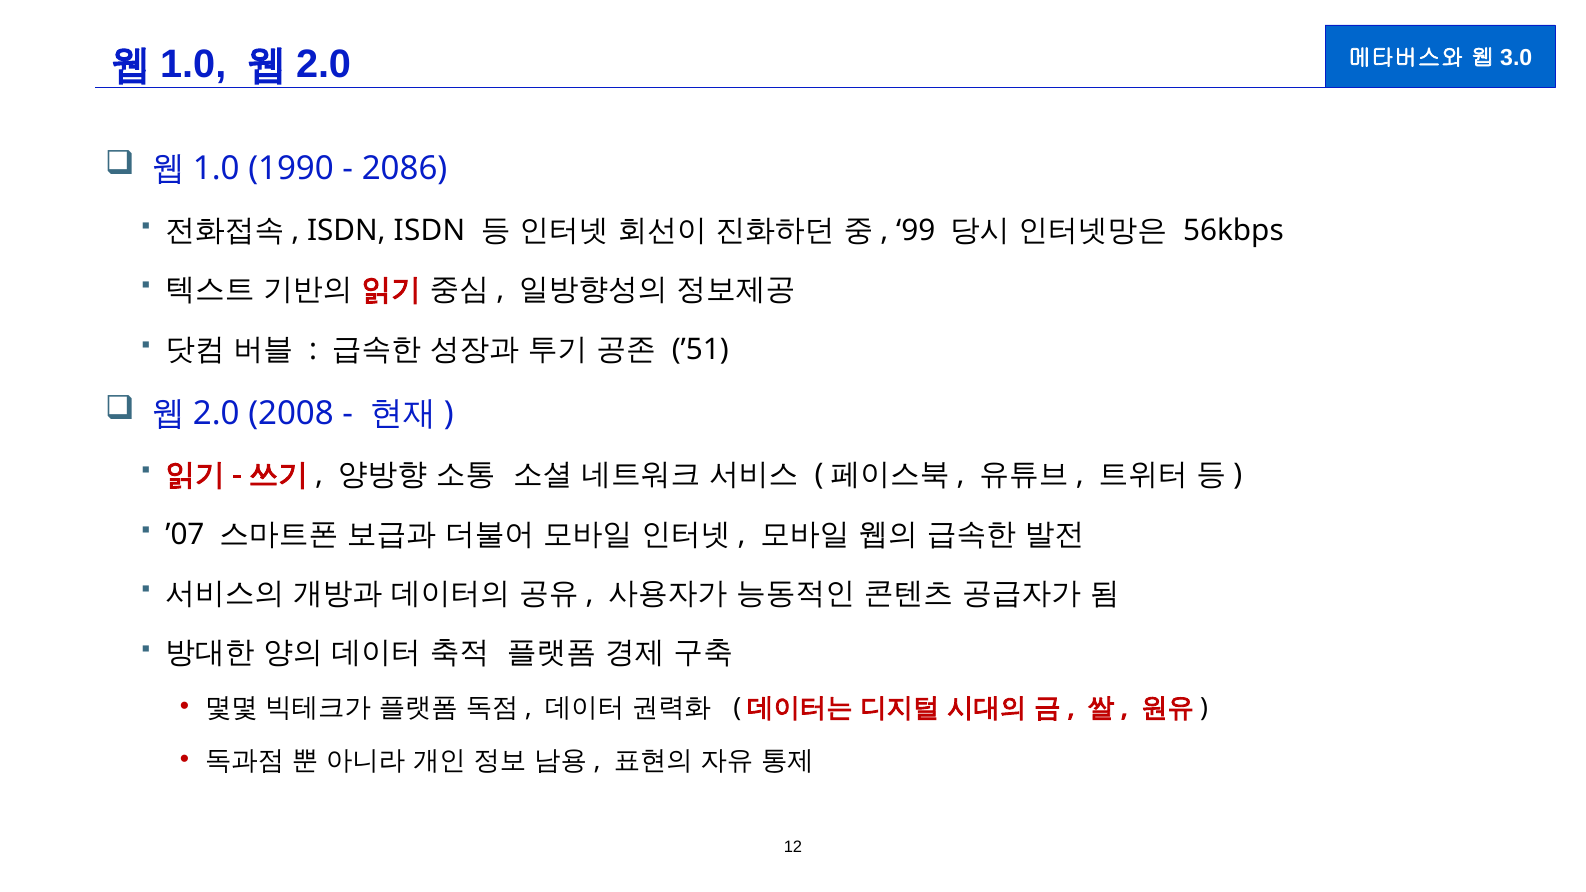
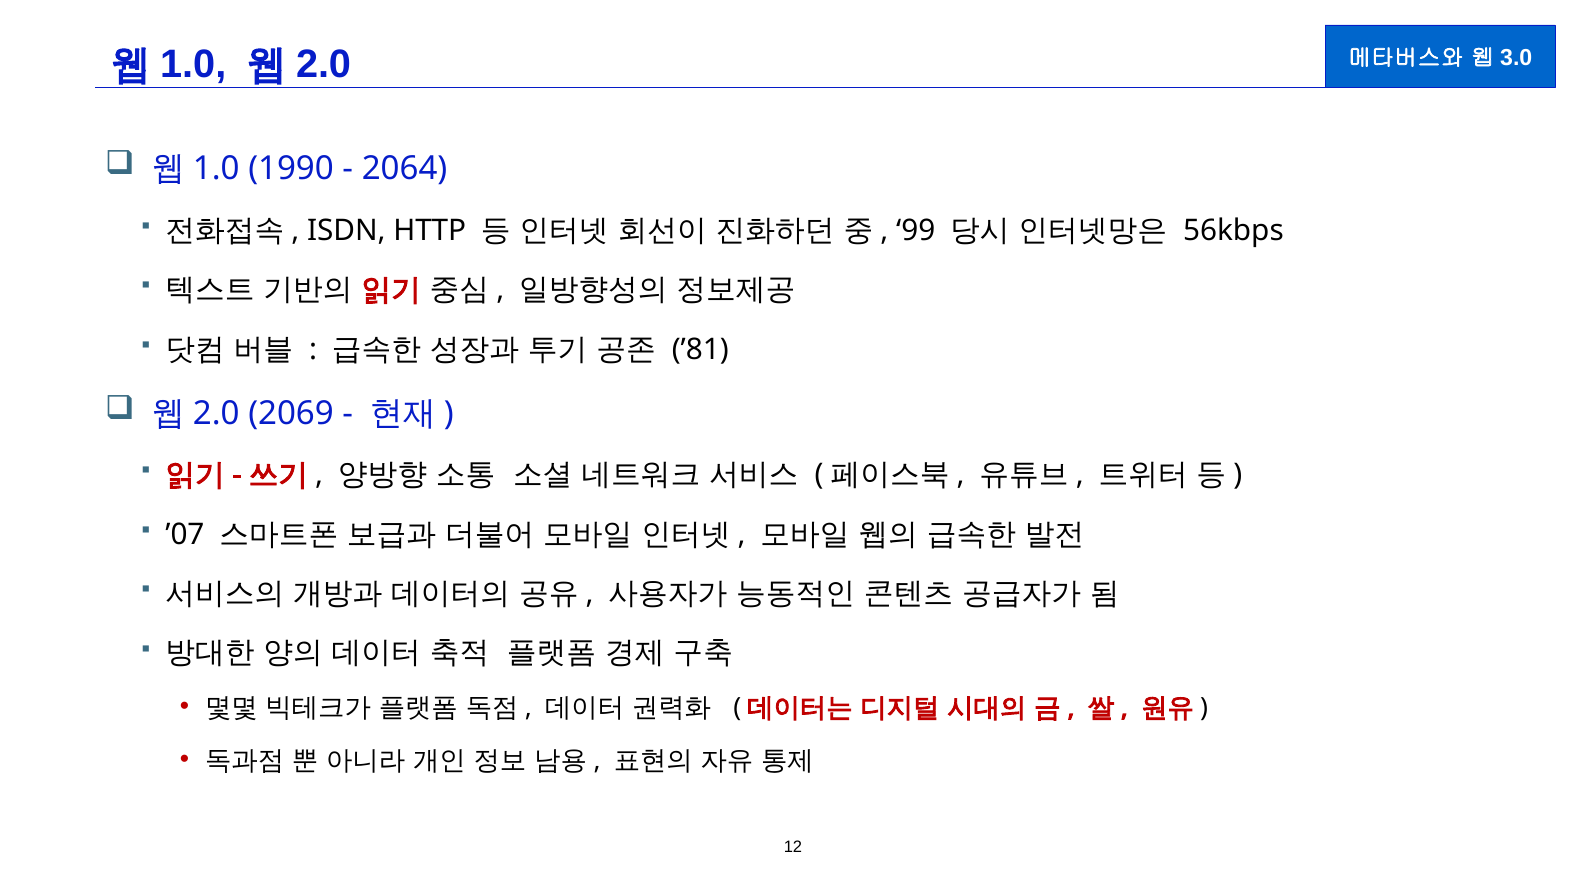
2086: 2086 -> 2064
ISDN ISDN: ISDN -> HTTP
’51: ’51 -> ’81
2008: 2008 -> 2069
